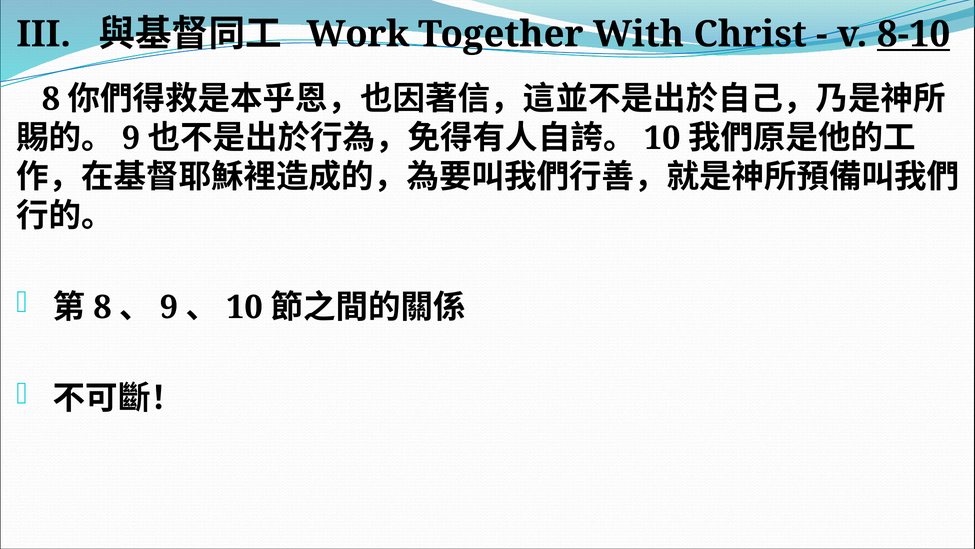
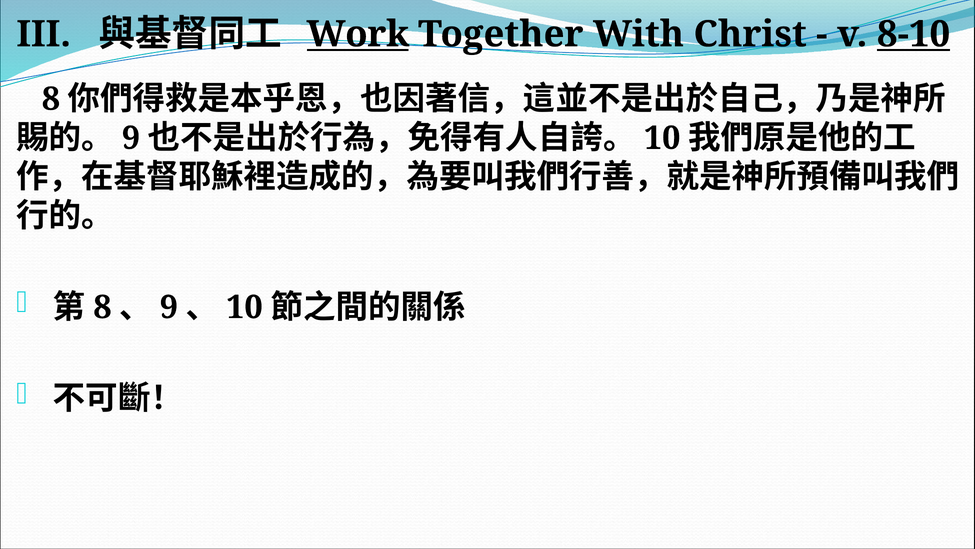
Work underline: none -> present
